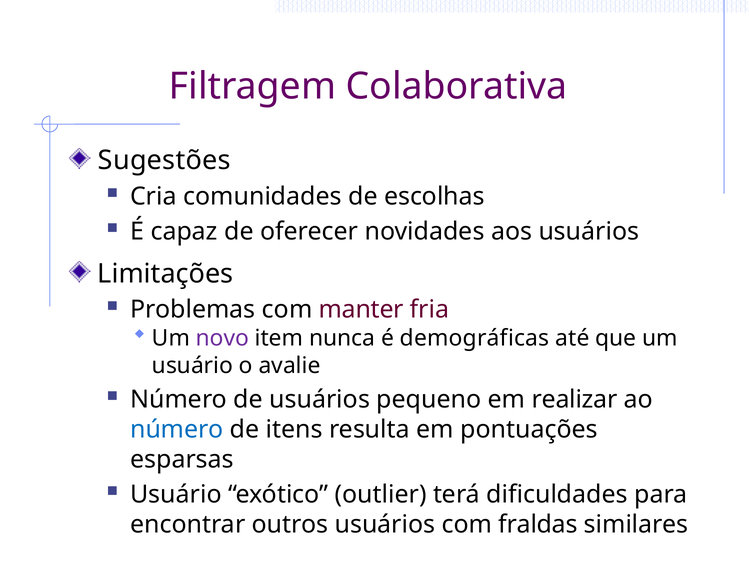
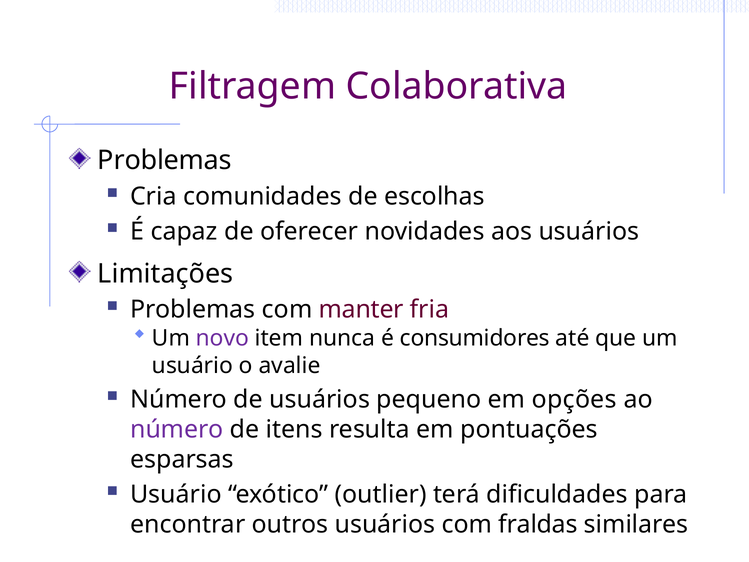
Sugestões at (164, 160): Sugestões -> Problemas
demográficas: demográficas -> consumidores
realizar: realizar -> opções
número at (177, 429) colour: blue -> purple
